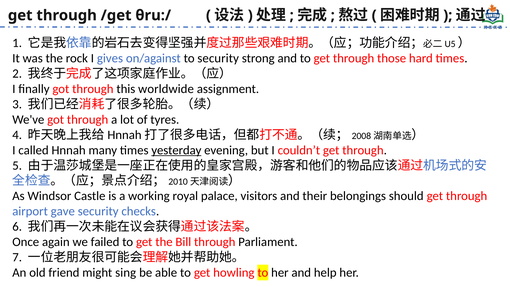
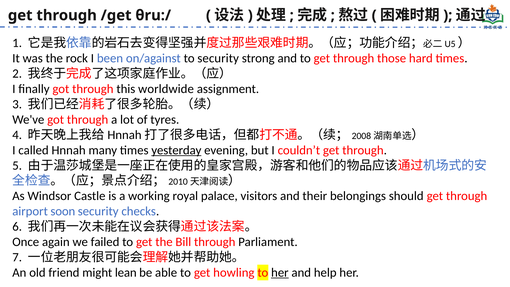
gives: gives -> been
gave: gave -> soon
sing: sing -> lean
her at (280, 272) underline: none -> present
